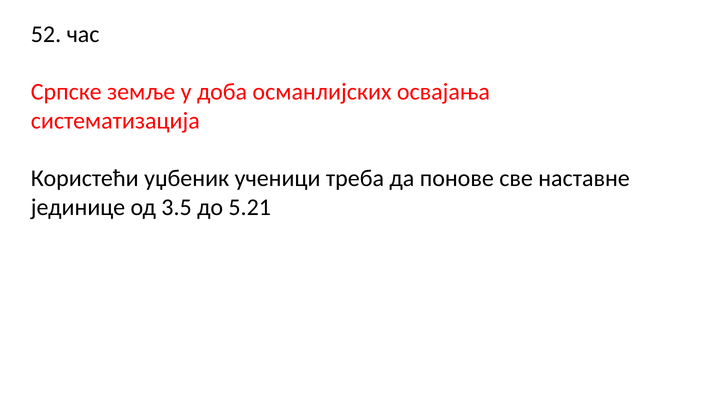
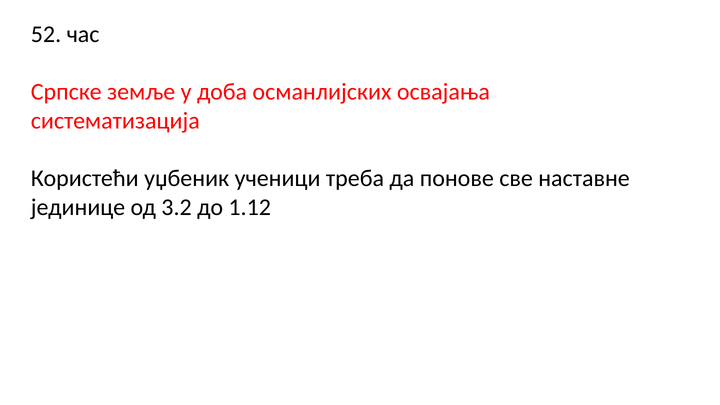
3.5: 3.5 -> 3.2
5.21: 5.21 -> 1.12
